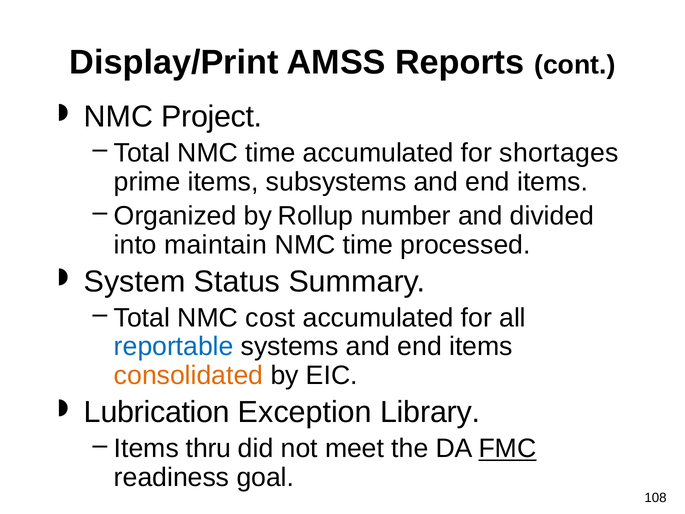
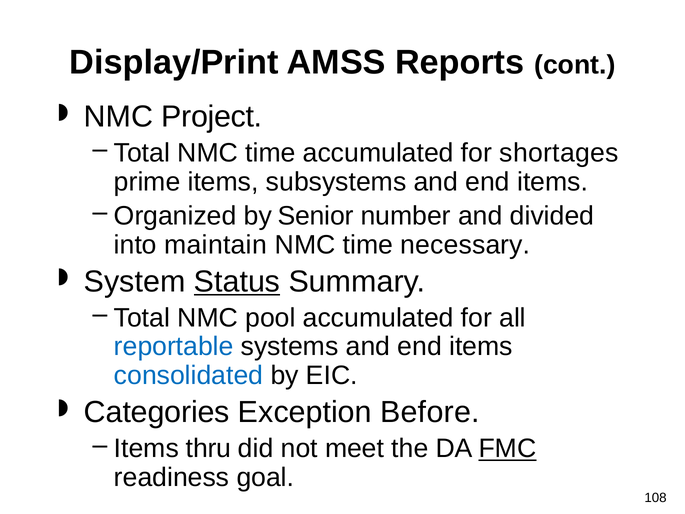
Rollup: Rollup -> Senior
processed: processed -> necessary
Status underline: none -> present
cost: cost -> pool
consolidated colour: orange -> blue
Lubrication: Lubrication -> Categories
Library: Library -> Before
